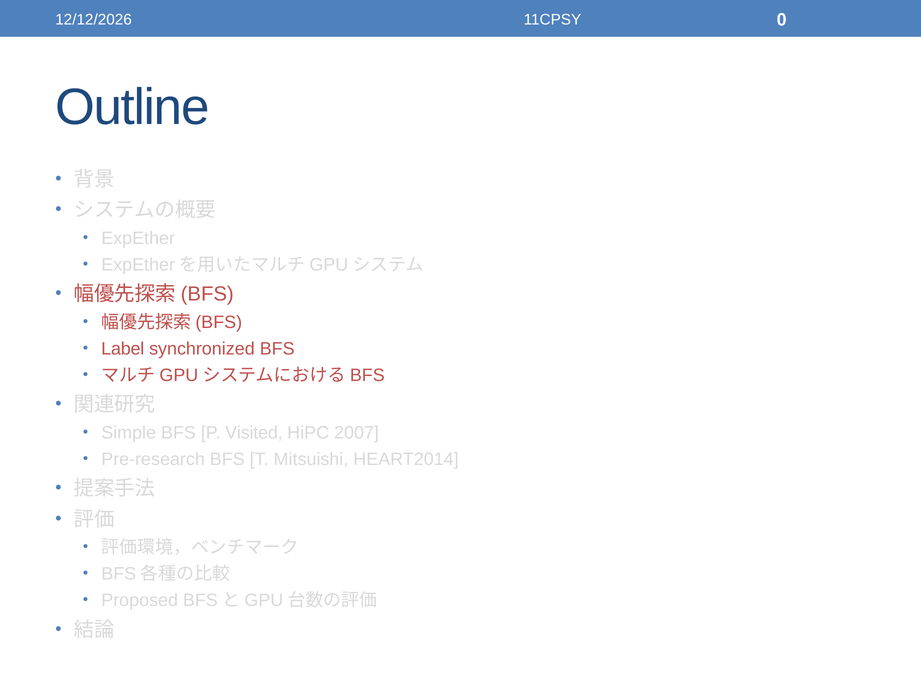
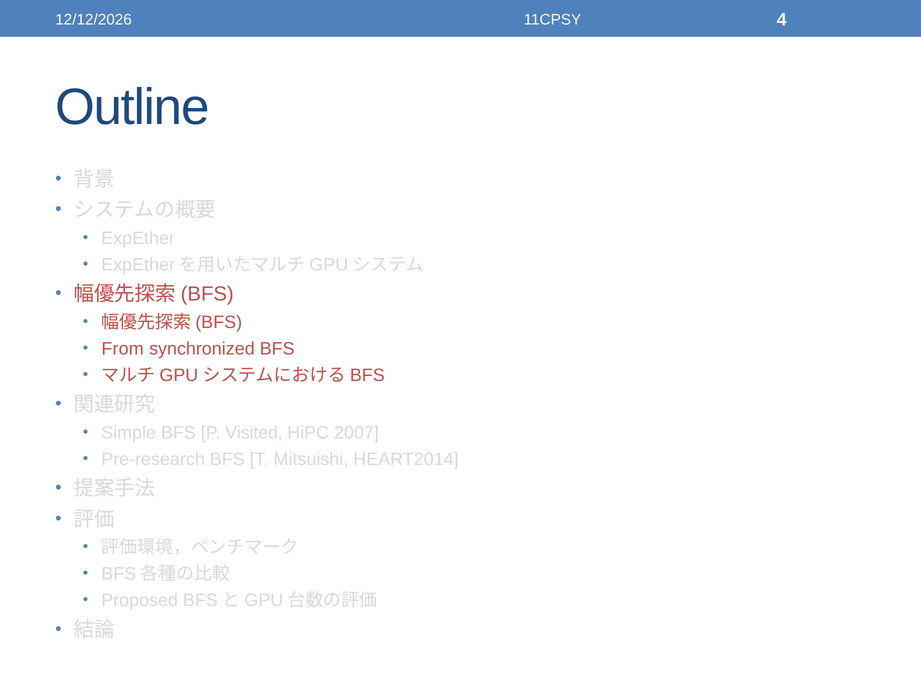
0: 0 -> 4
Label: Label -> From
